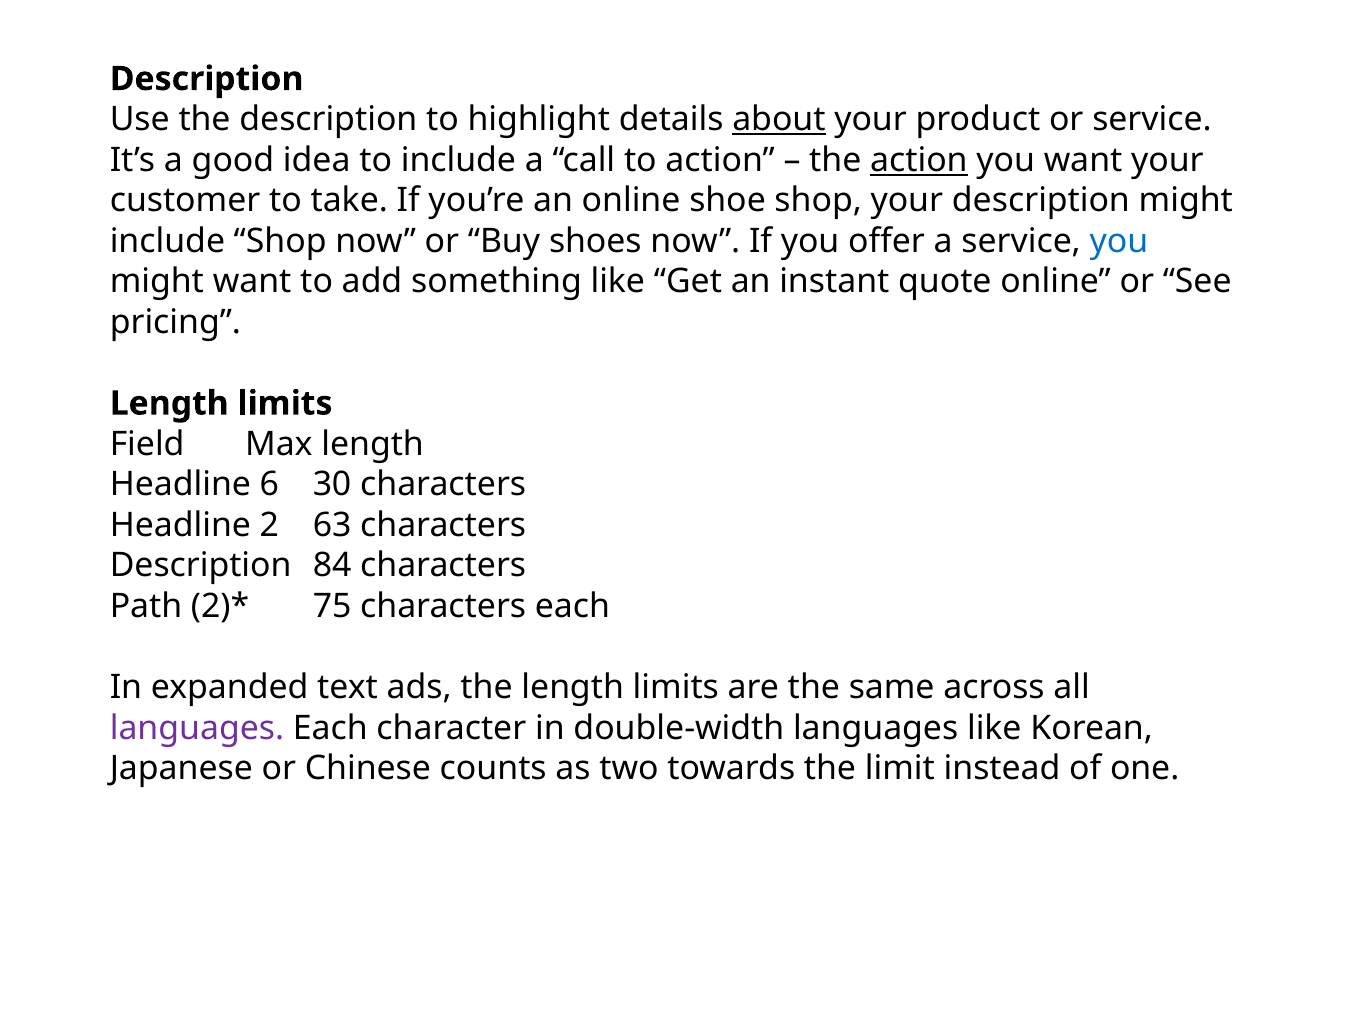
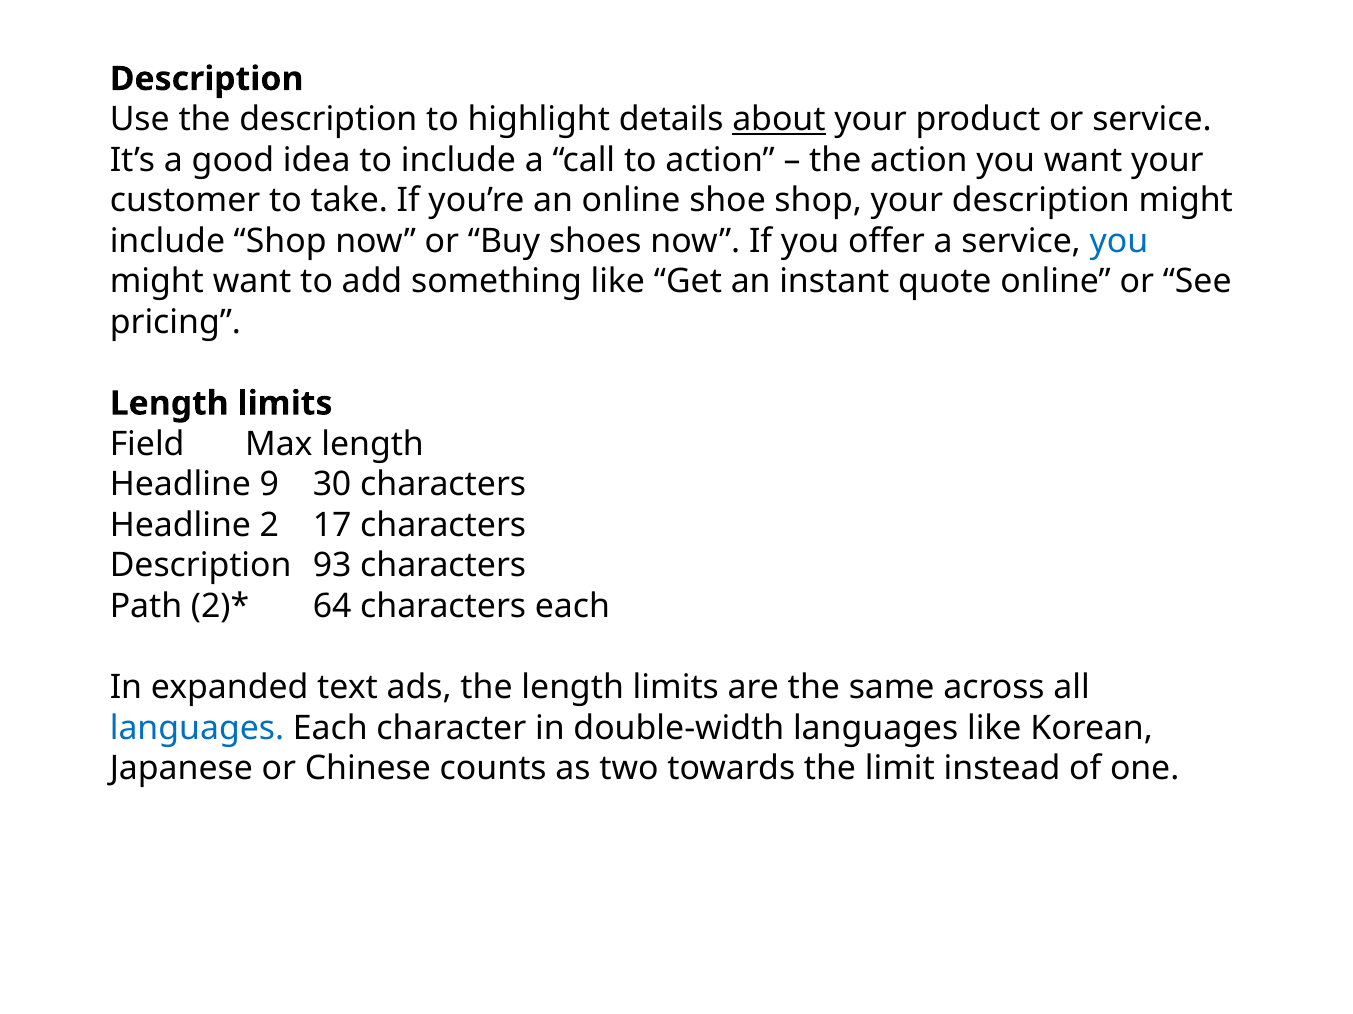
action at (919, 160) underline: present -> none
6: 6 -> 9
63: 63 -> 17
84: 84 -> 93
75: 75 -> 64
languages at (197, 728) colour: purple -> blue
